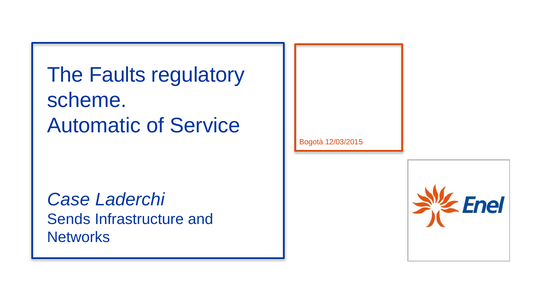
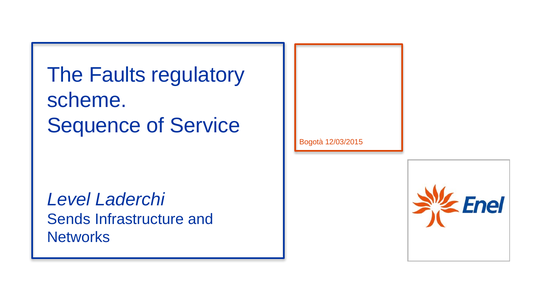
Automatic: Automatic -> Sequence
Case: Case -> Level
